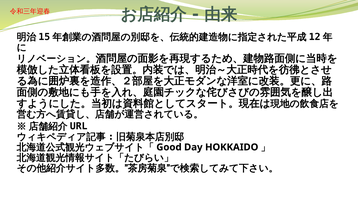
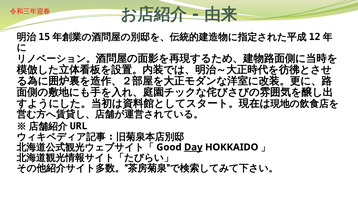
Day underline: none -> present
